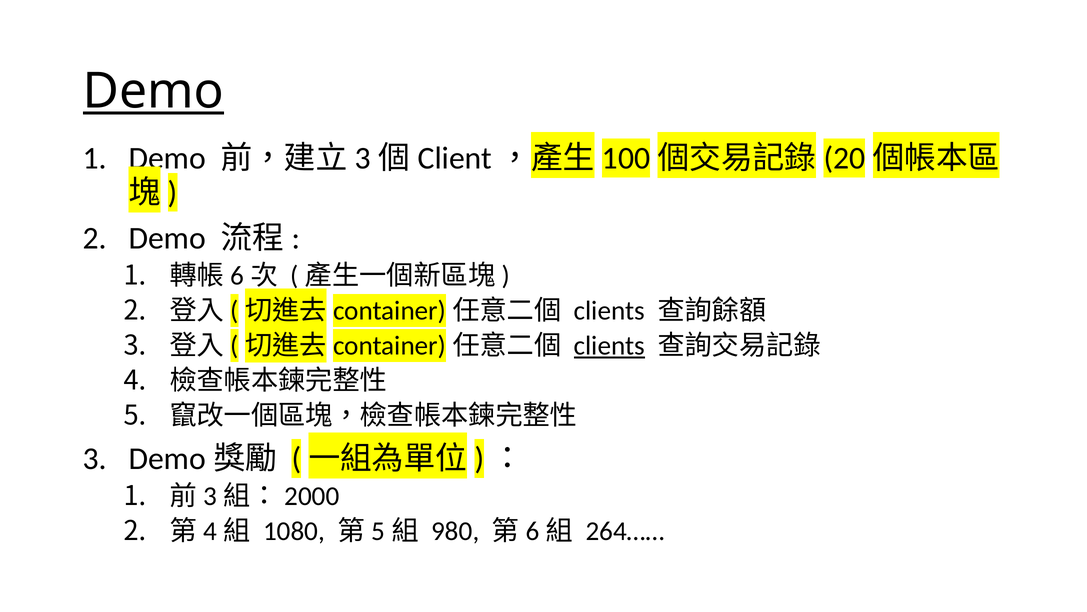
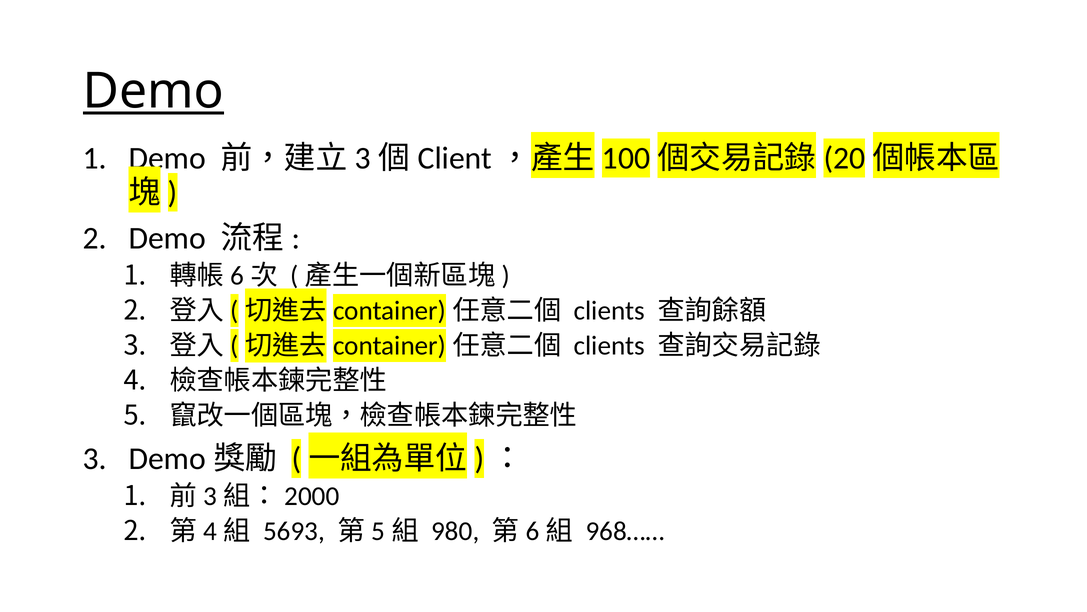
clients at (609, 345) underline: present -> none
1080: 1080 -> 5693
264……: 264…… -> 968……
